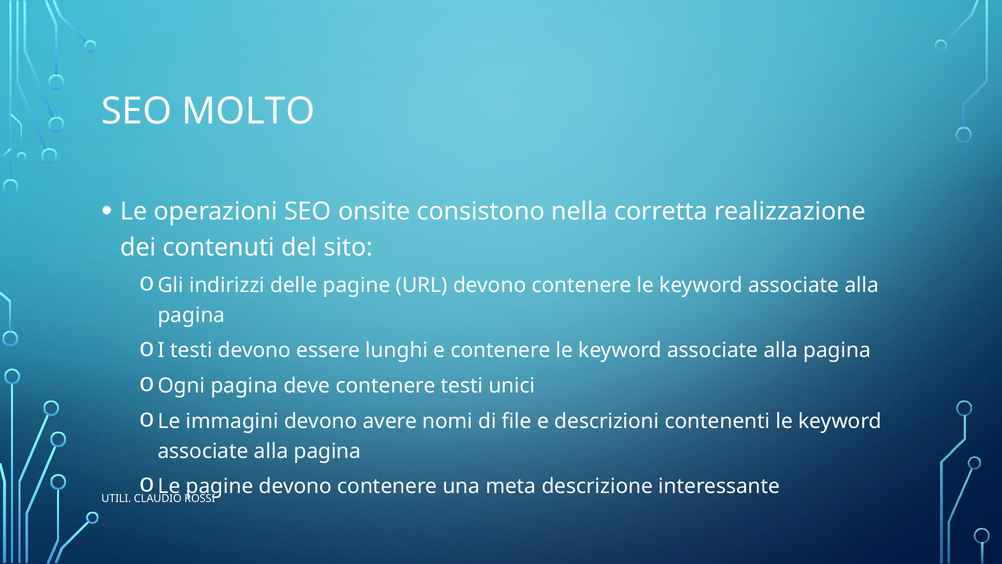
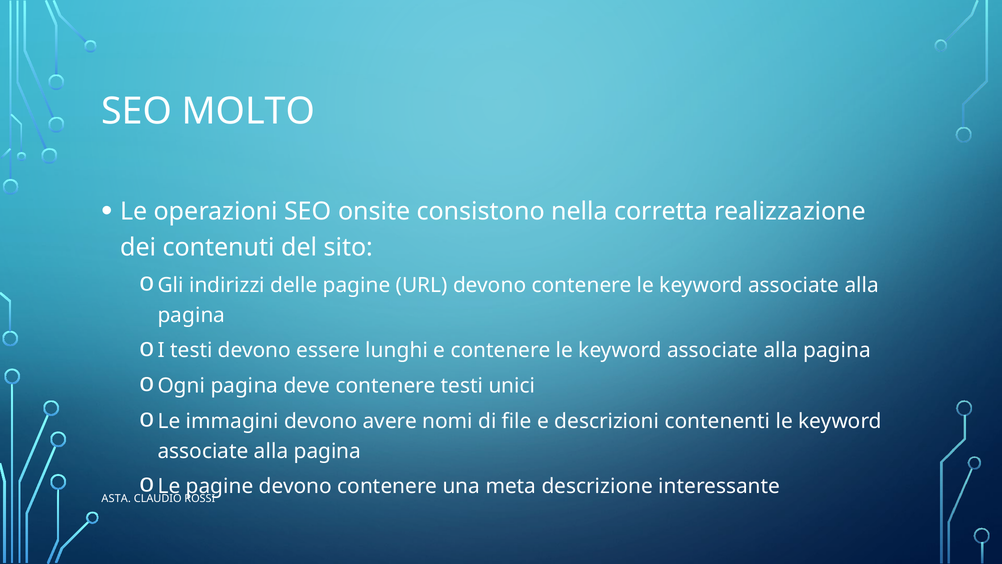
UTILI: UTILI -> ASTA
